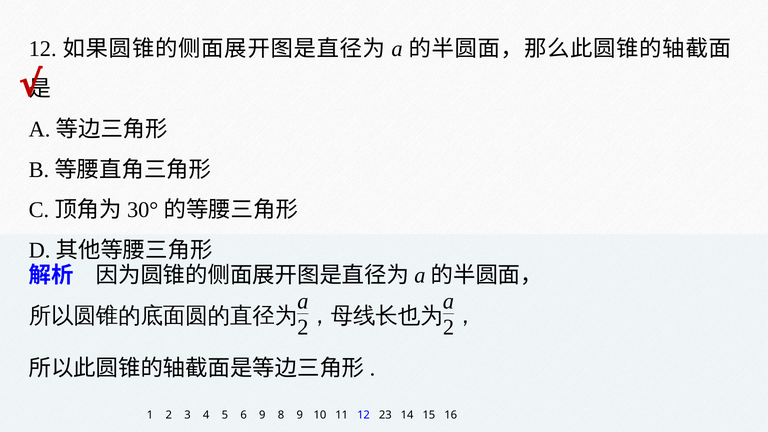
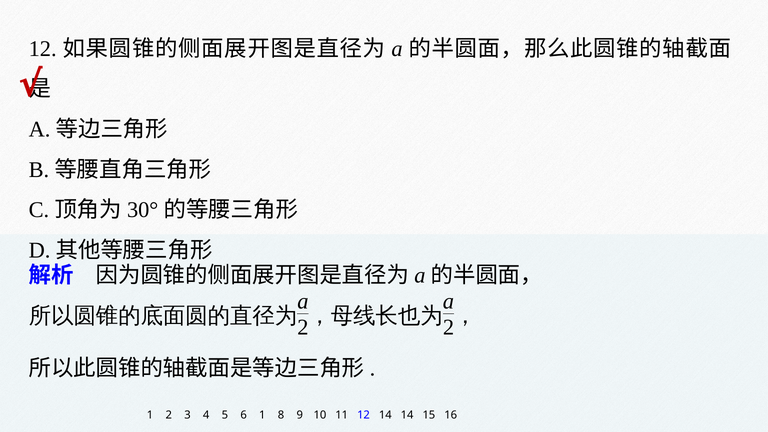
6 9: 9 -> 1
12 23: 23 -> 14
